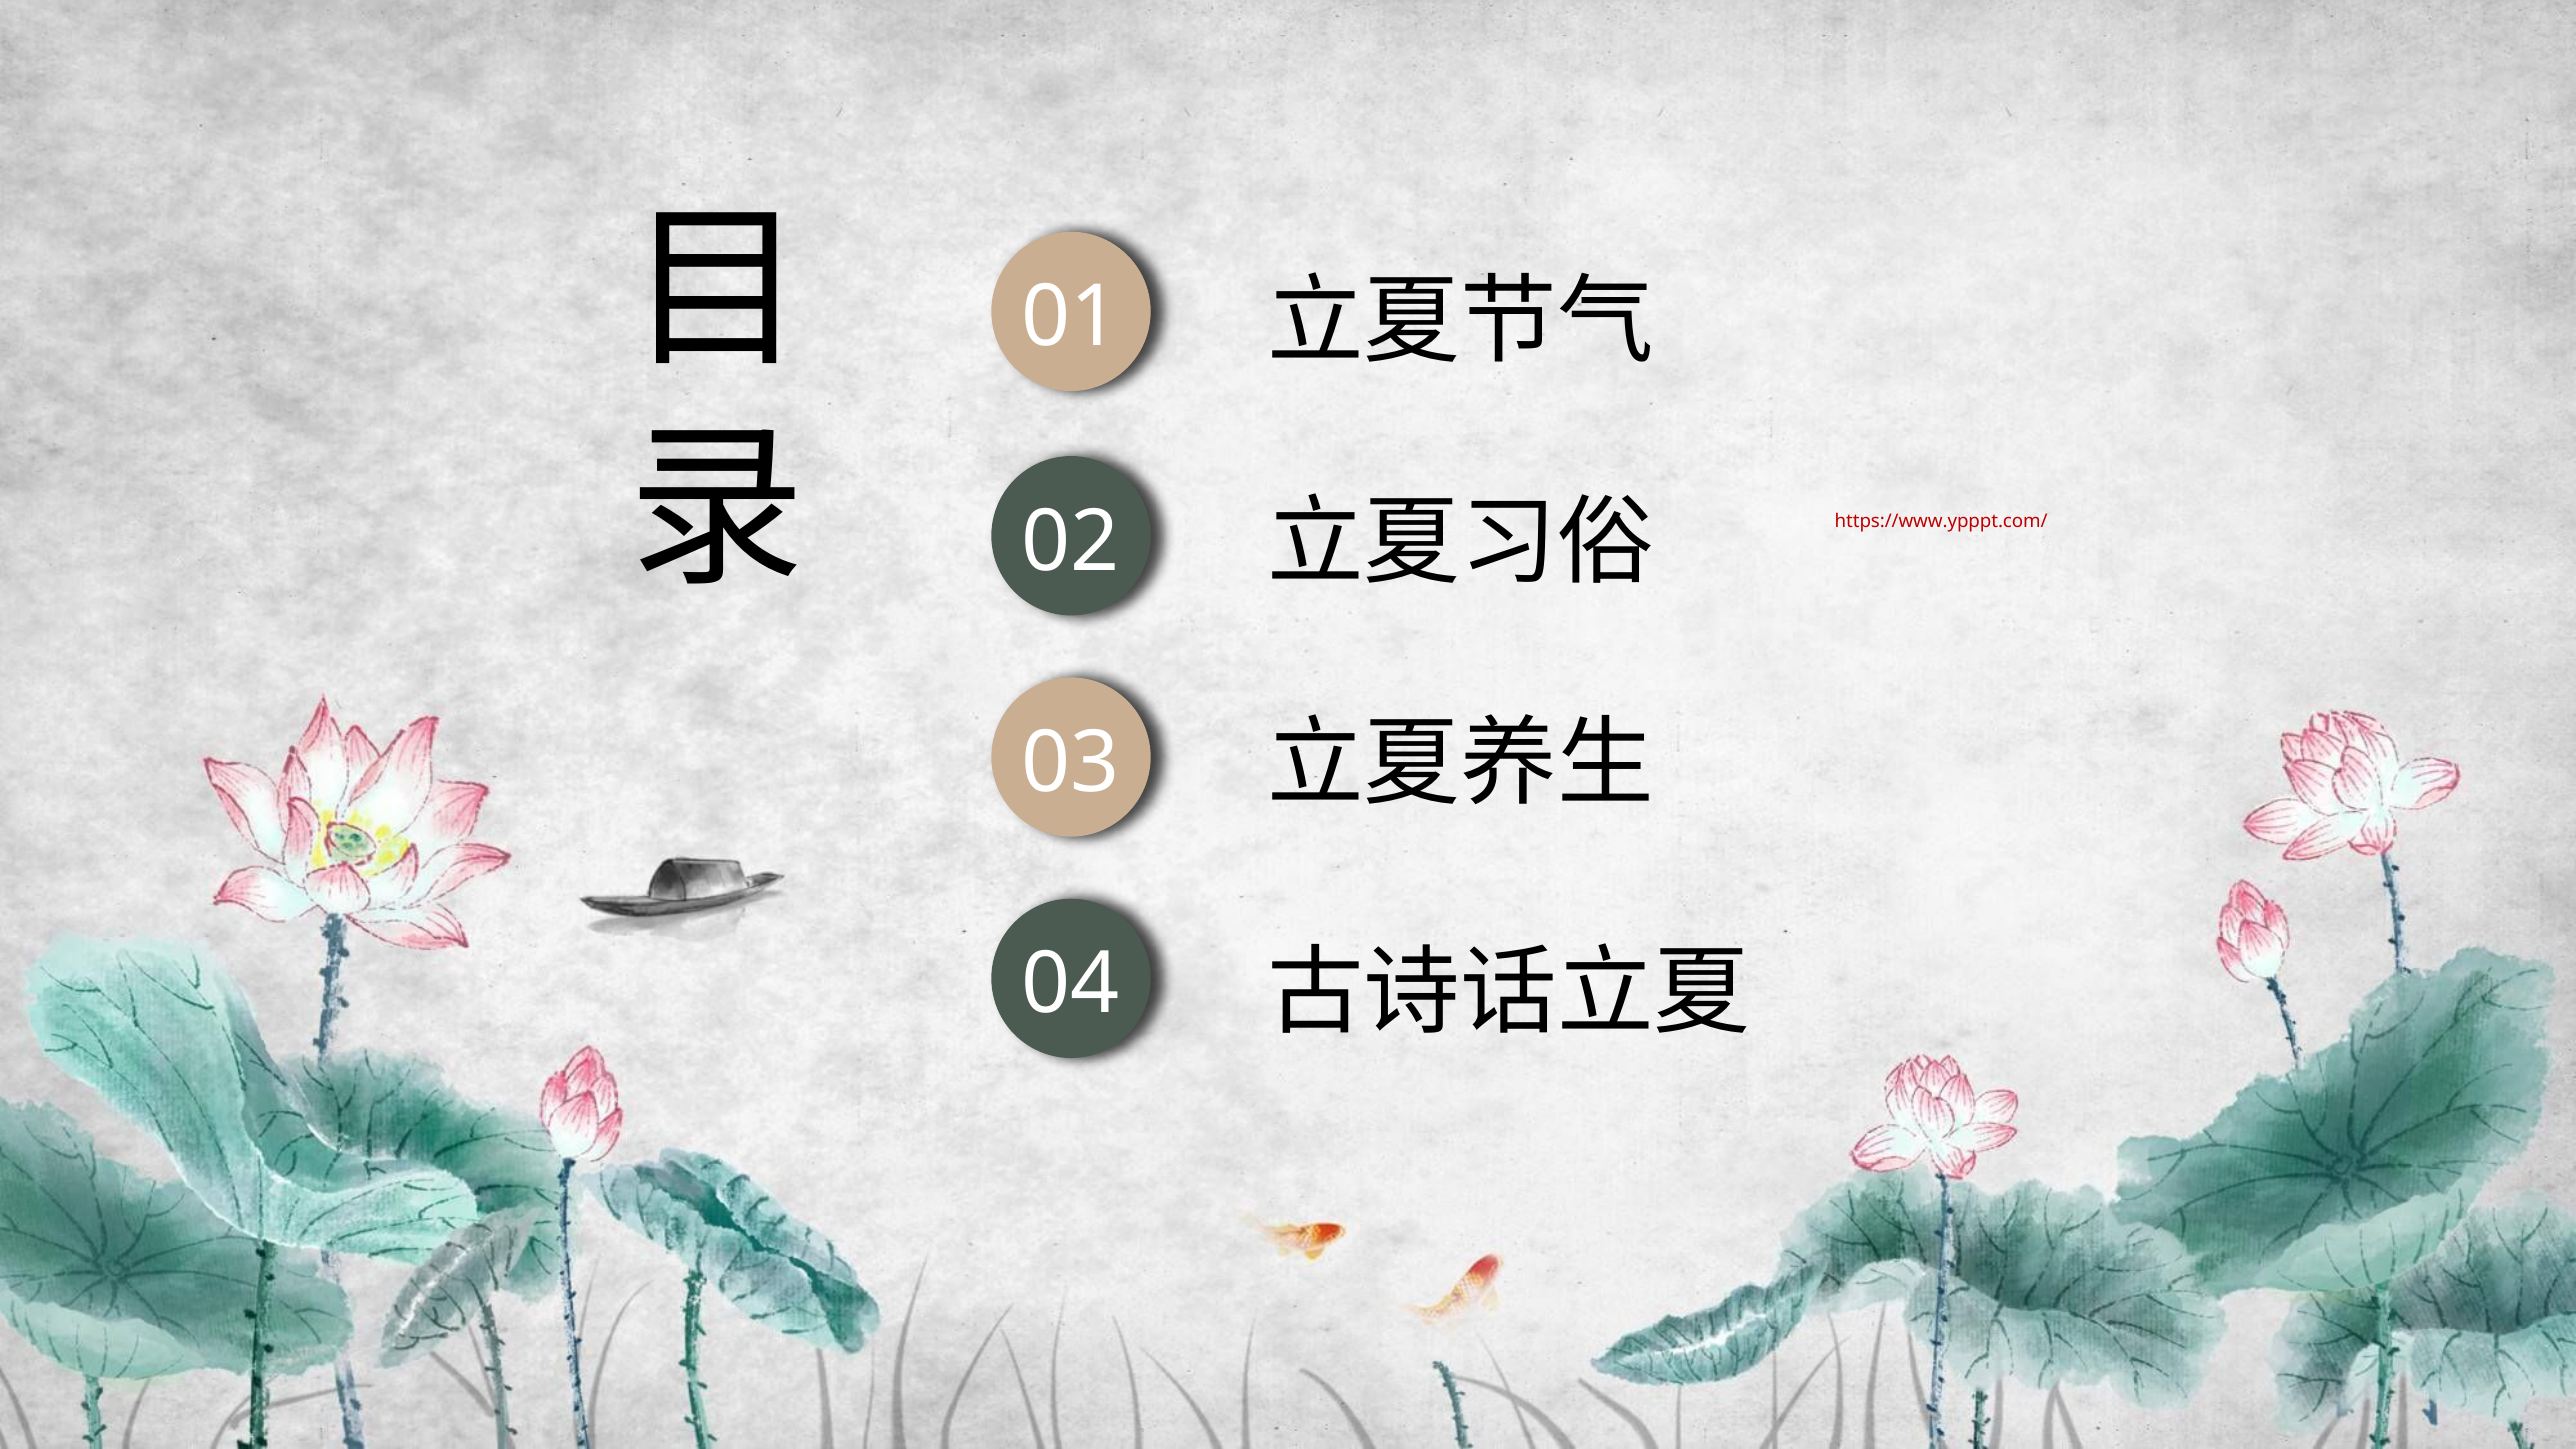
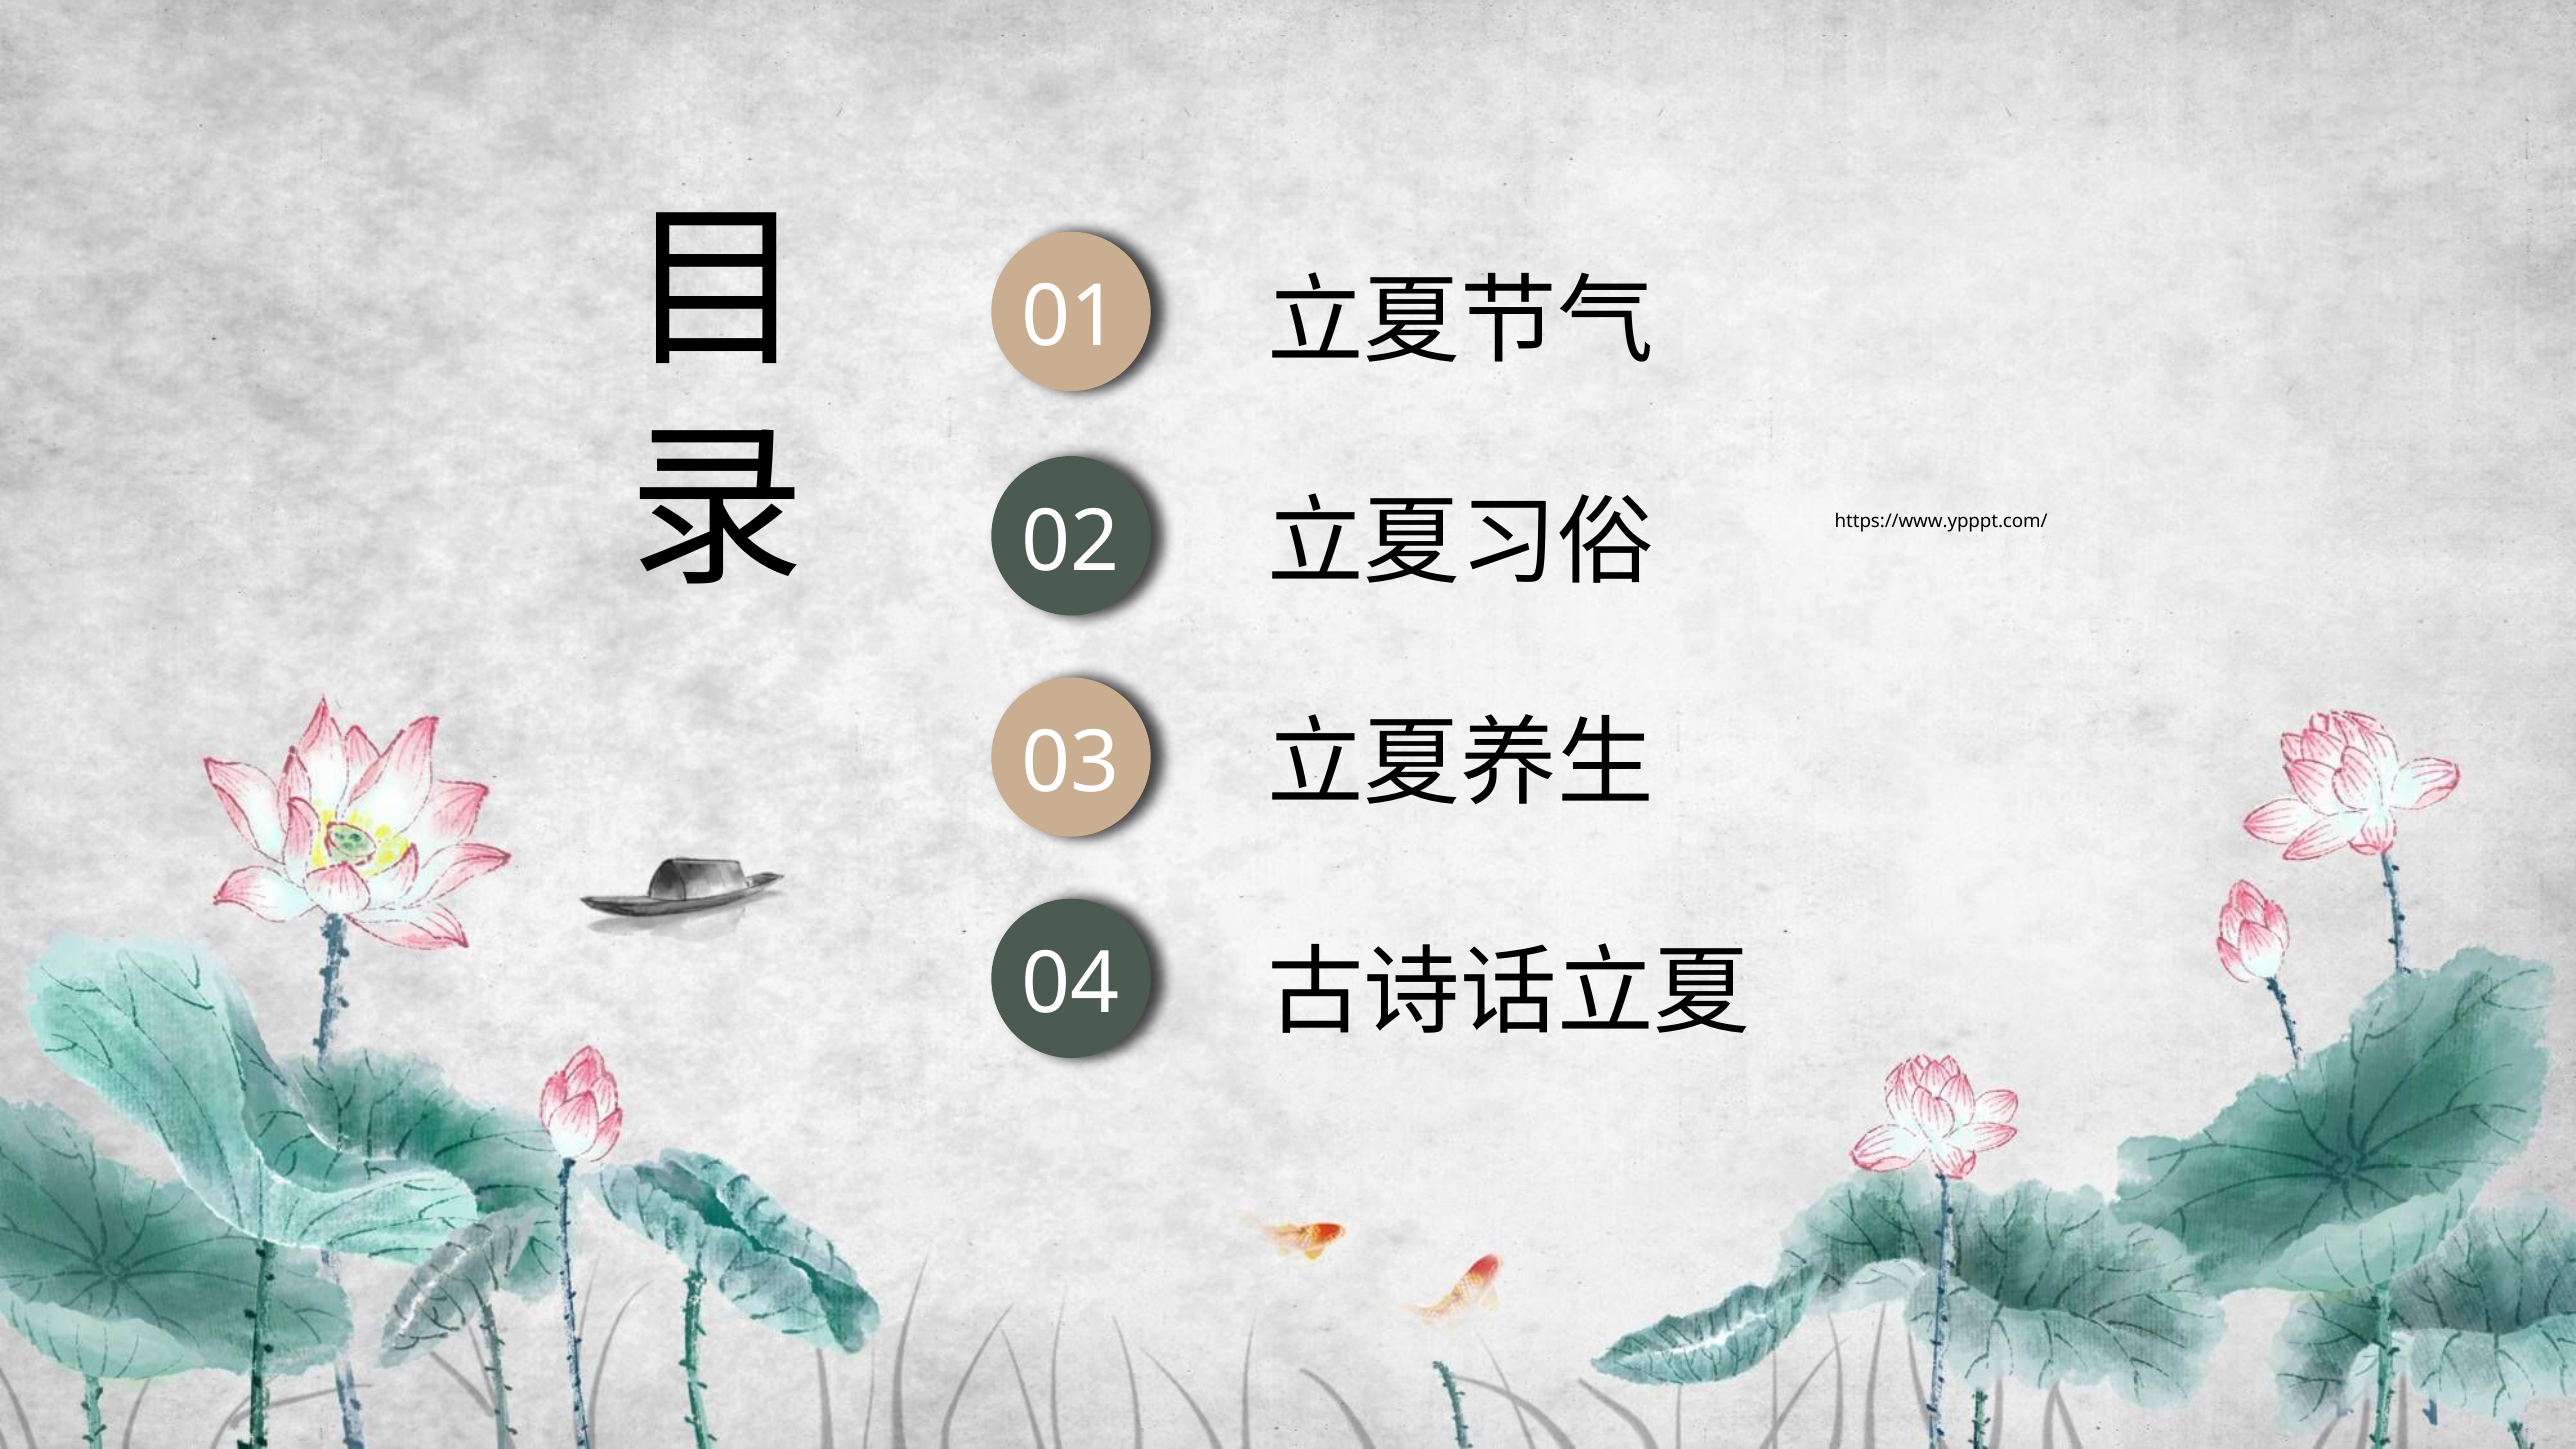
https://www.ypppt.com/ colour: red -> black
